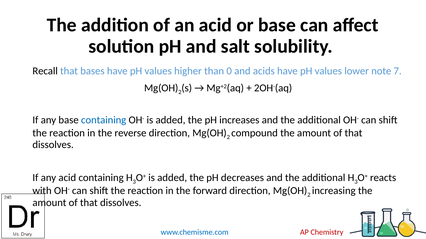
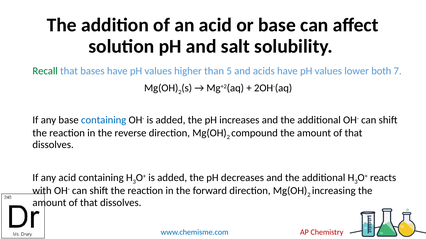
Recall colour: black -> green
0: 0 -> 5
note: note -> both
